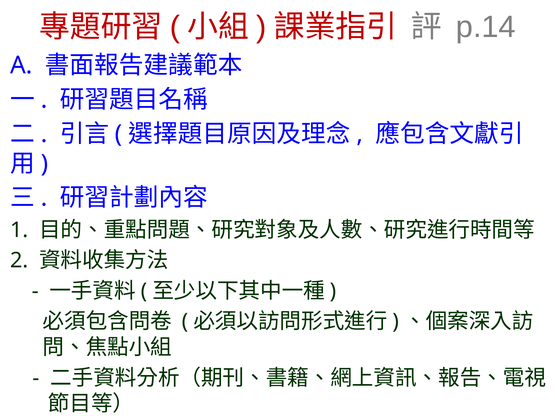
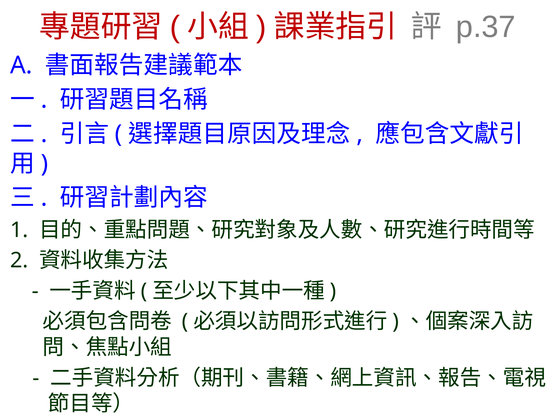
p.14: p.14 -> p.37
